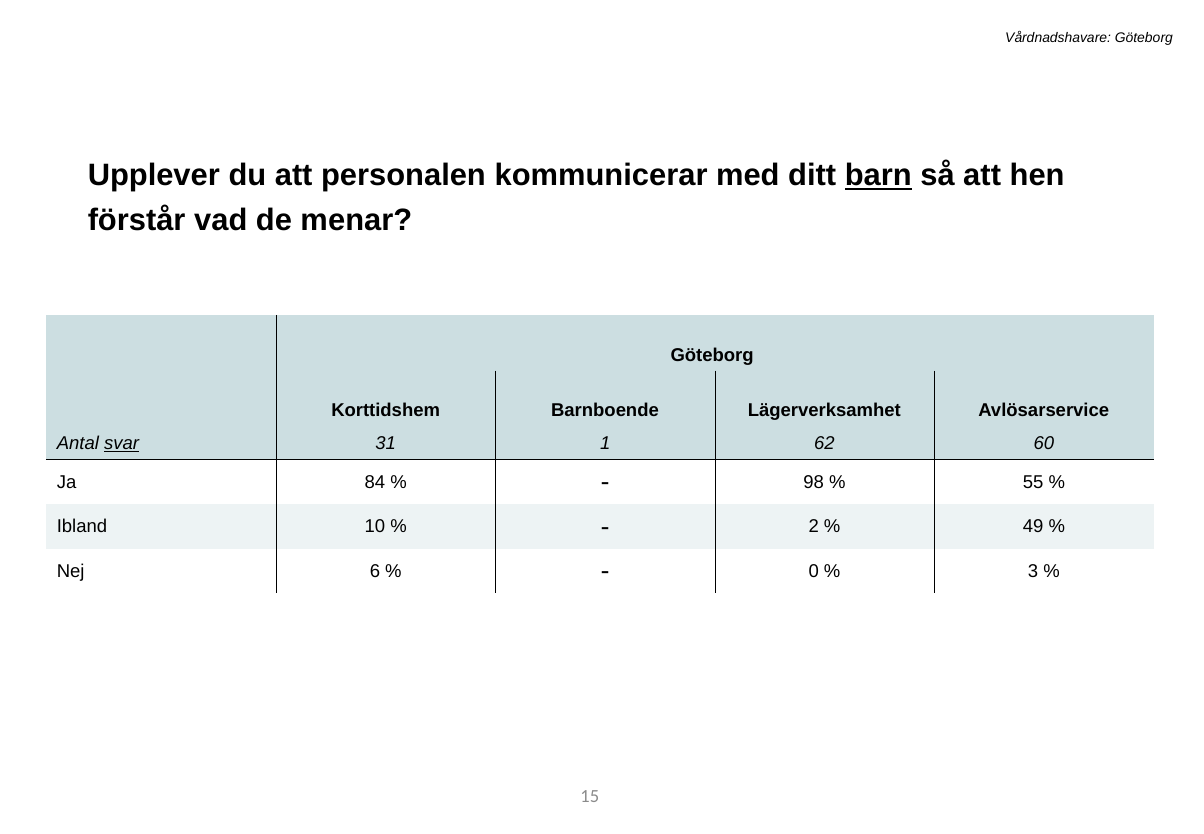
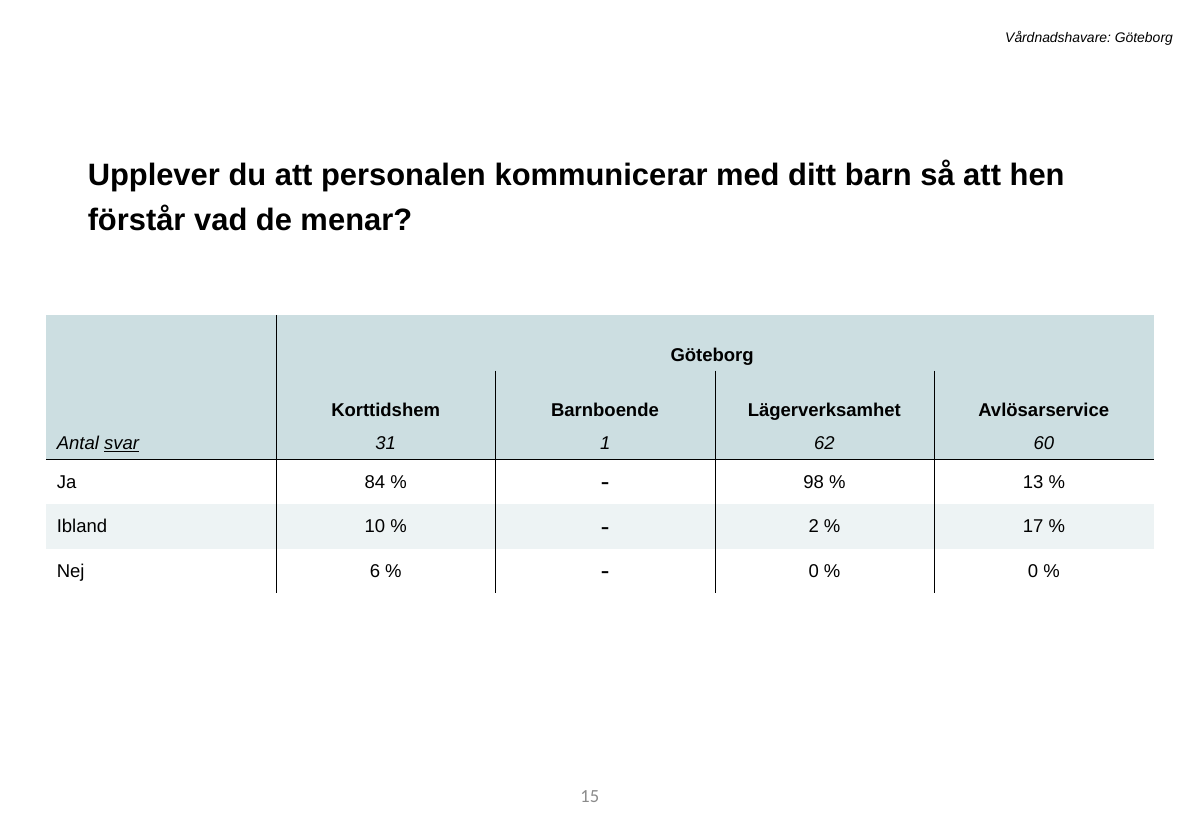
barn underline: present -> none
55: 55 -> 13
49: 49 -> 17
3 at (1033, 571): 3 -> 0
